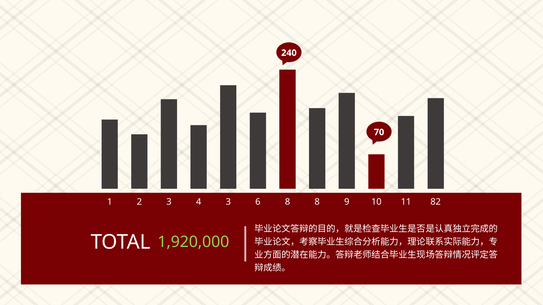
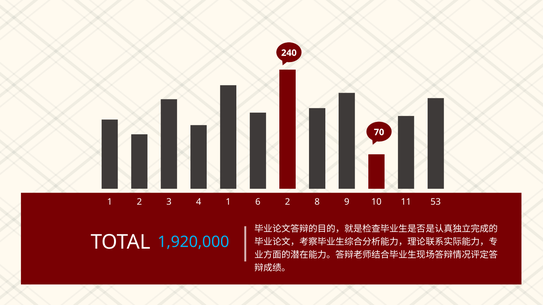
4 3: 3 -> 1
6 8: 8 -> 2
82: 82 -> 53
1,920,000 colour: light green -> light blue
